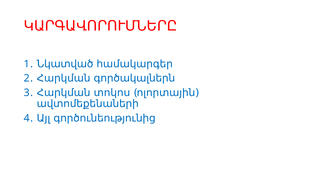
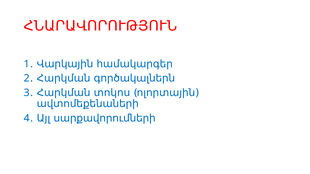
ԿԱՐԳԱՎՈՐՈՒՄՆԵՐԸ: ԿԱՐԳԱՎՈՐՈՒՄՆԵՐԸ -> ՀՆԱՐԱՎՈՐՈՒԹՅՈՒՆ
Նկատված: Նկատված -> Վարկային
գործունեությունից: գործունեությունից -> սարքավորումների
